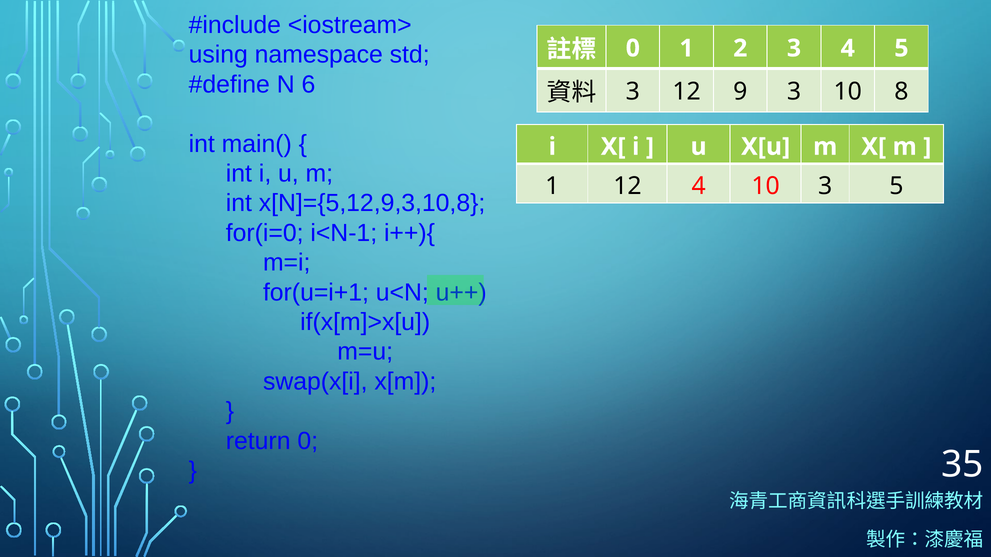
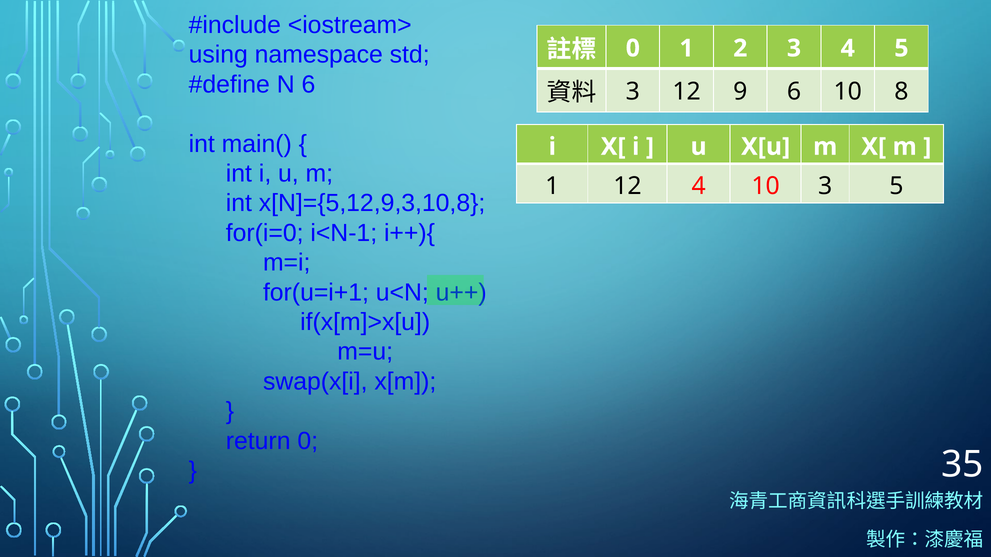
9 3: 3 -> 6
